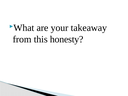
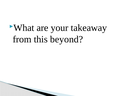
honesty: honesty -> beyond
